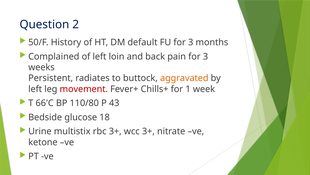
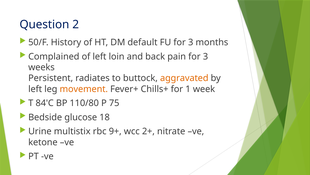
movement colour: red -> orange
66'C: 66'C -> 84'C
43: 43 -> 75
rbc 3+: 3+ -> 9+
wcc 3+: 3+ -> 2+
